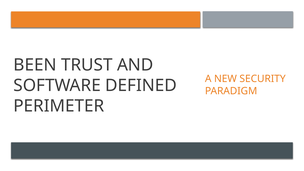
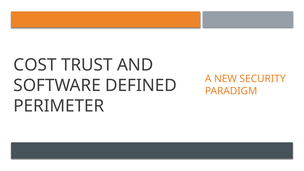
BEEN: BEEN -> COST
